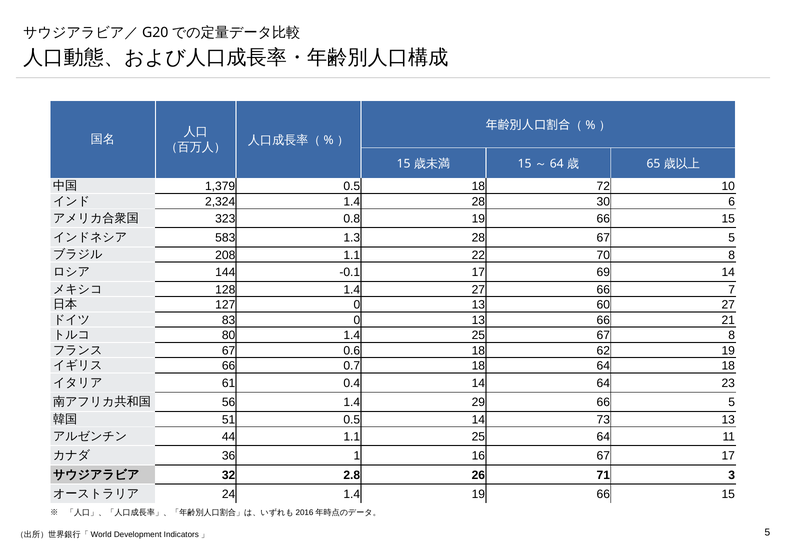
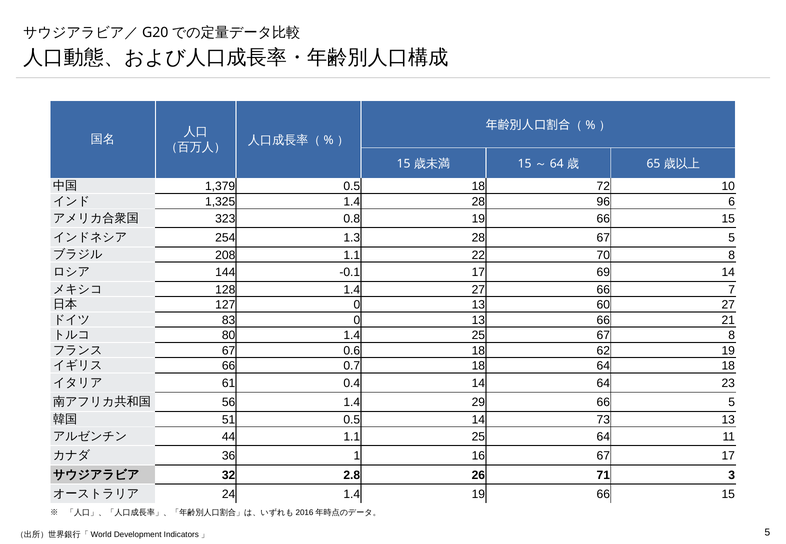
2,324: 2,324 -> 1,325
30: 30 -> 96
583: 583 -> 254
